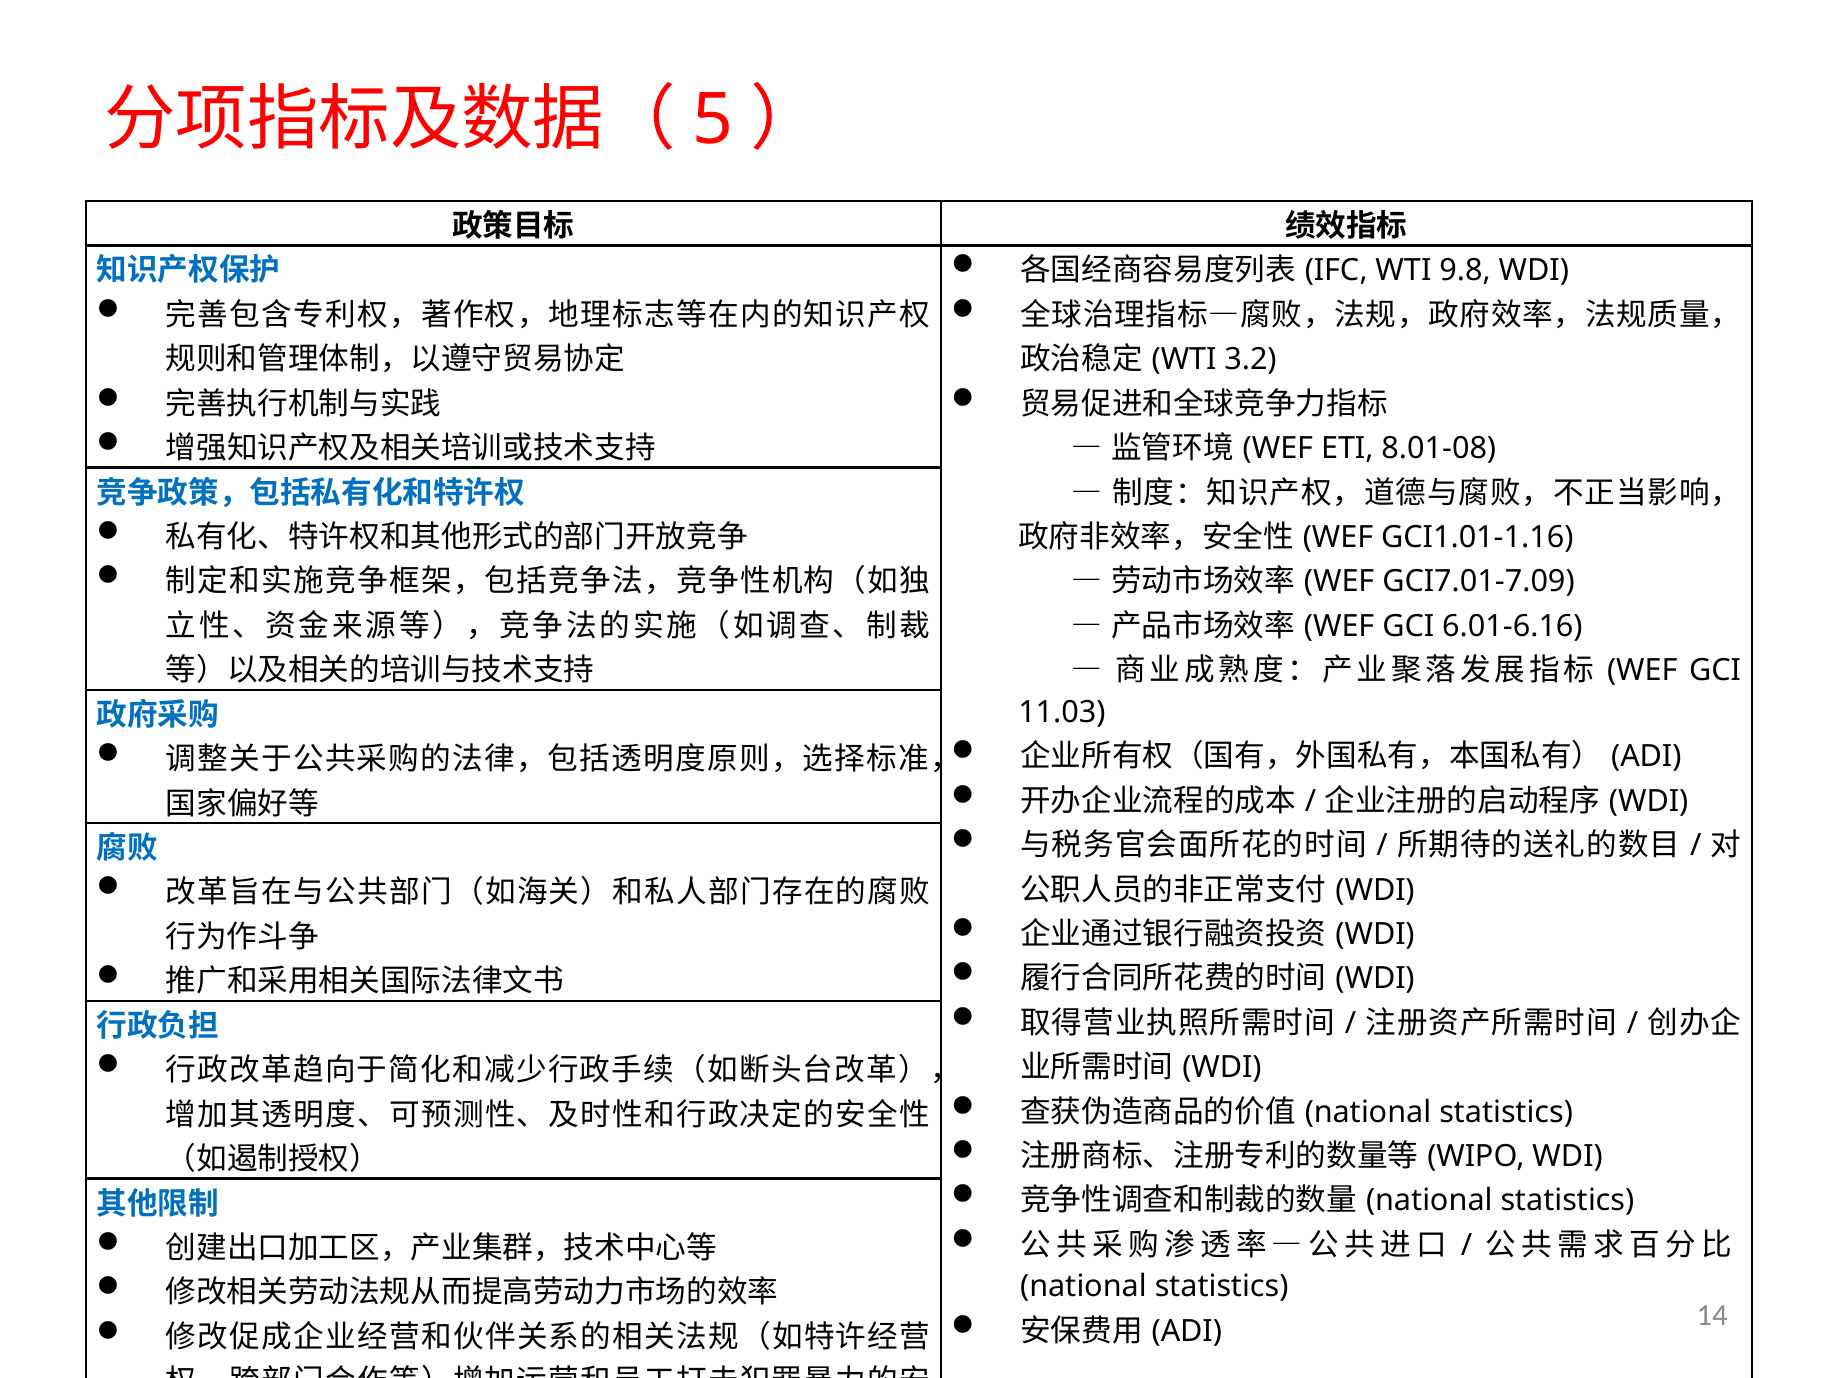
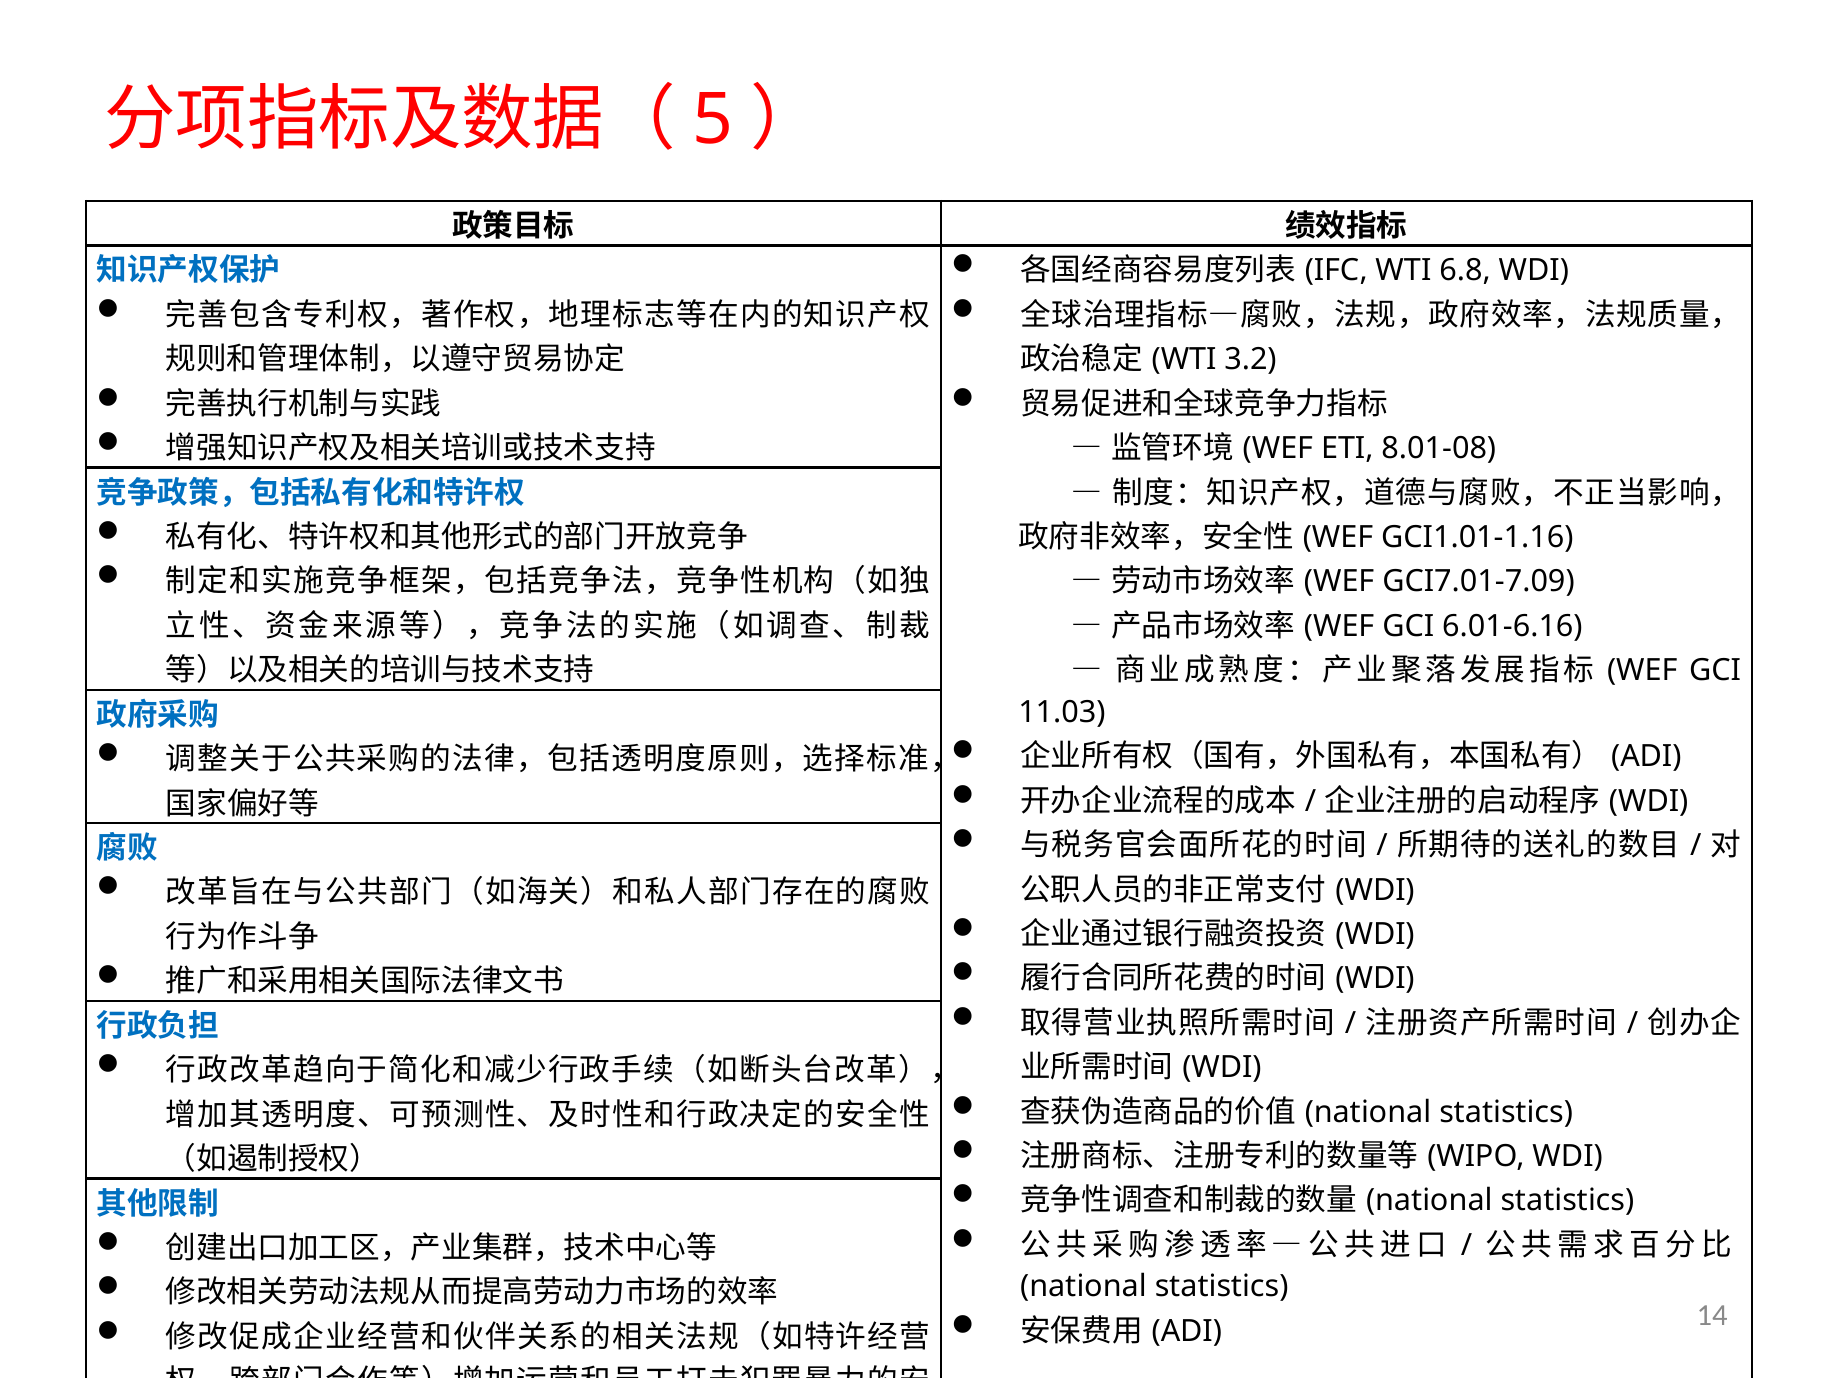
9.8: 9.8 -> 6.8
